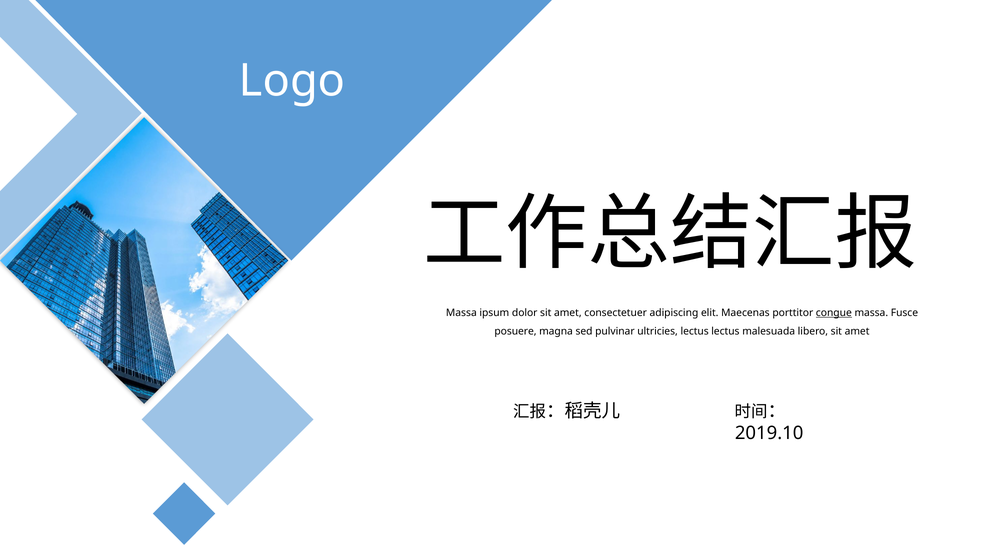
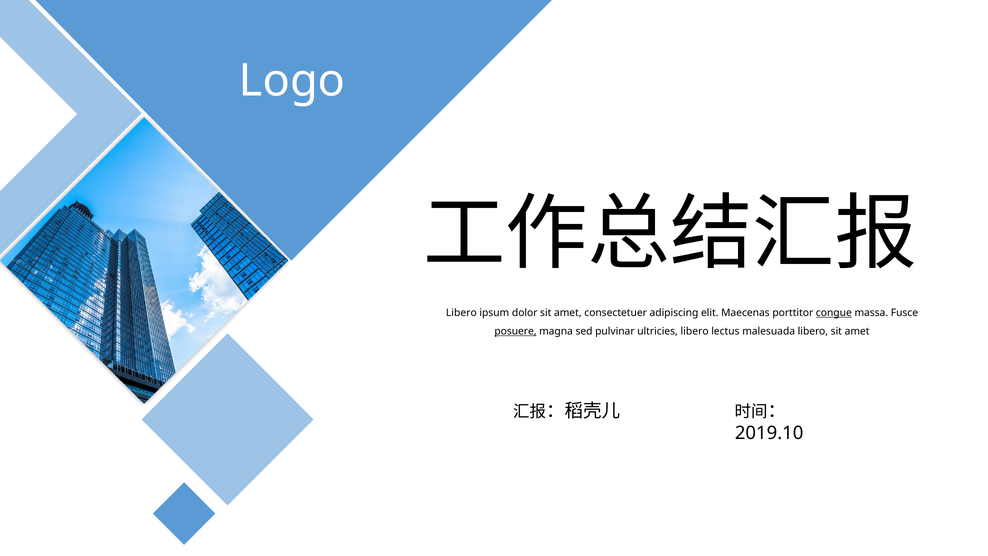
Massa at (461, 312): Massa -> Libero
posuere underline: none -> present
ultricies lectus: lectus -> libero
